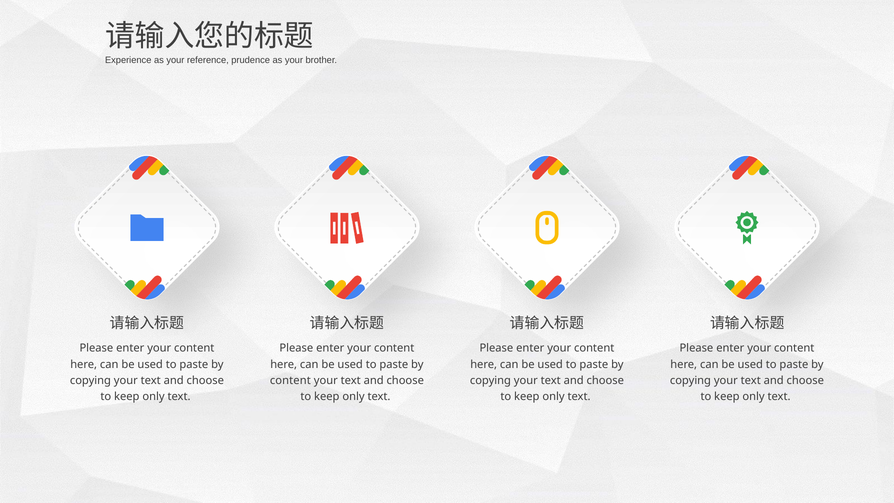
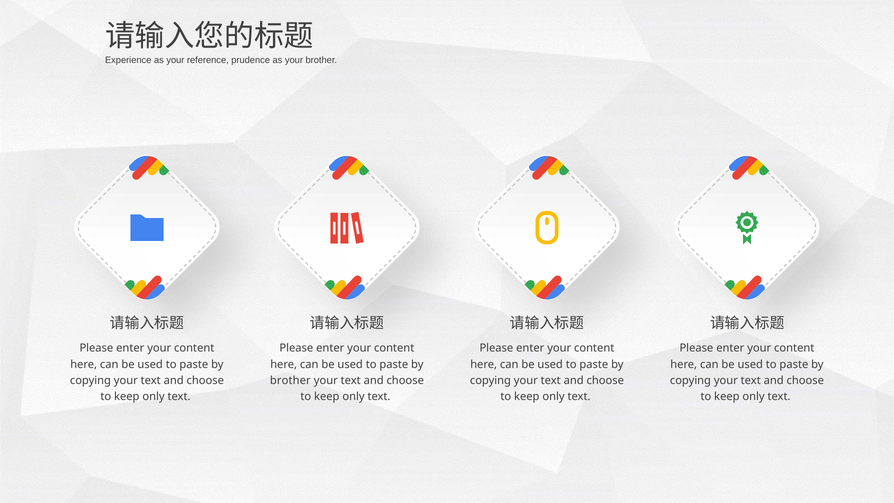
content at (290, 380): content -> brother
